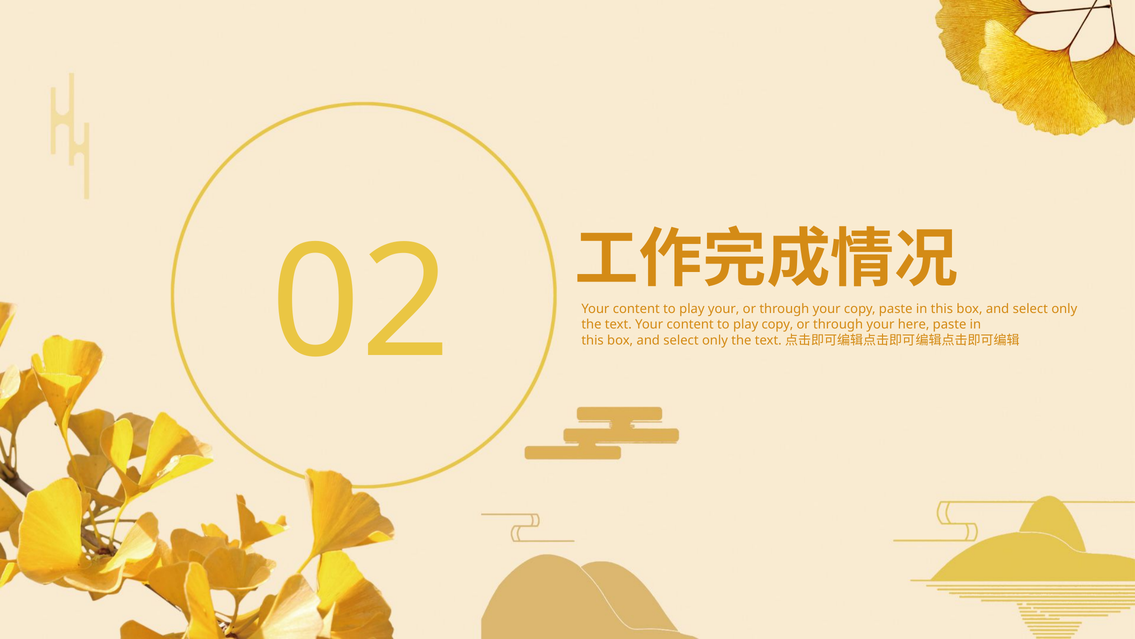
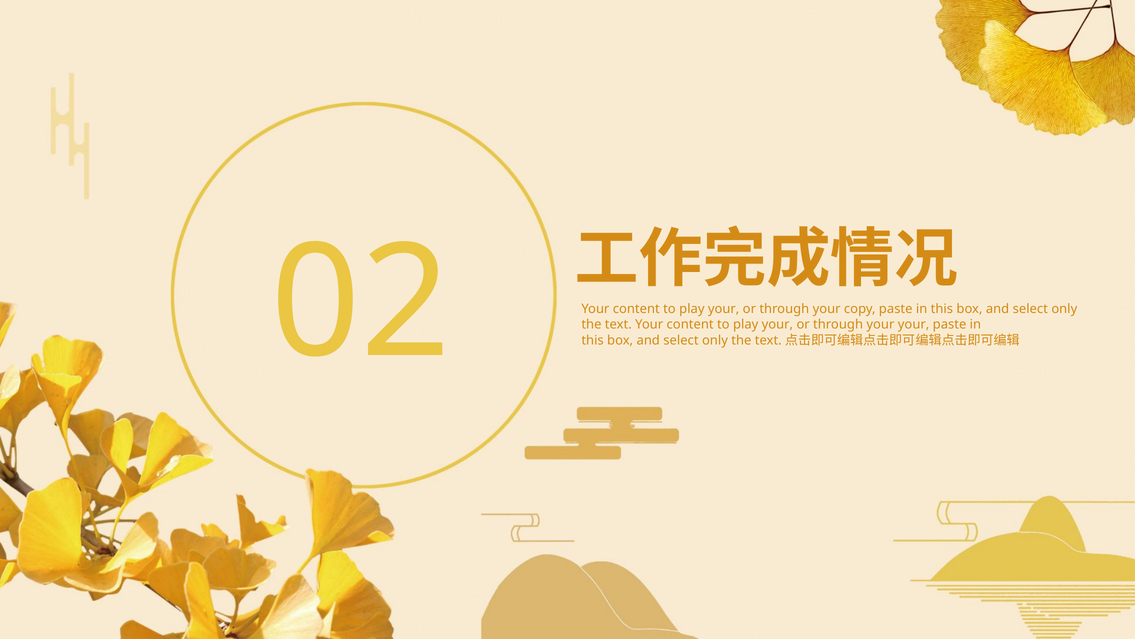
copy at (777, 324): copy -> your
your here: here -> your
